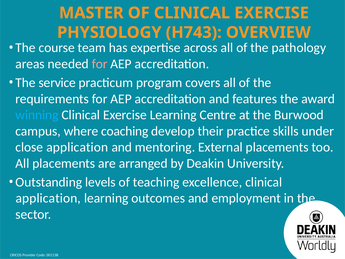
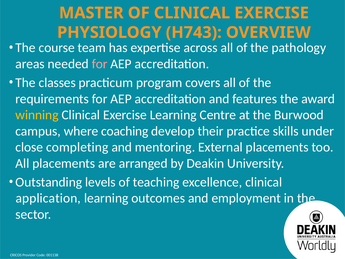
service: service -> classes
winning colour: light blue -> yellow
close application: application -> completing
